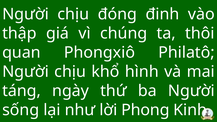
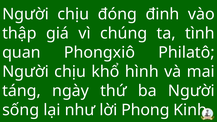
thôi: thôi -> tình
